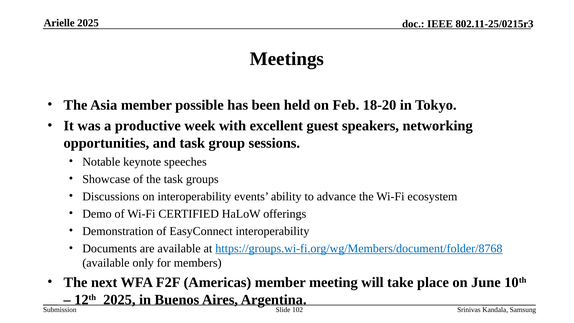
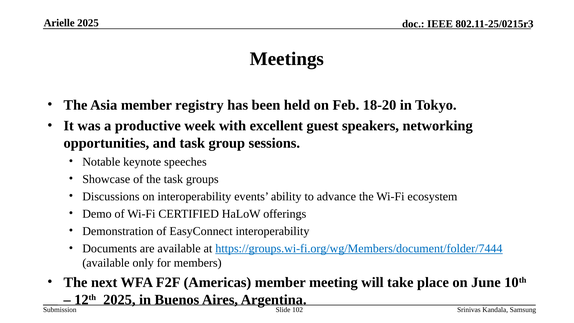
possible: possible -> registry
https://groups.wi-fi.org/wg/Members/document/folder/8768: https://groups.wi-fi.org/wg/Members/document/folder/8768 -> https://groups.wi-fi.org/wg/Members/document/folder/7444
